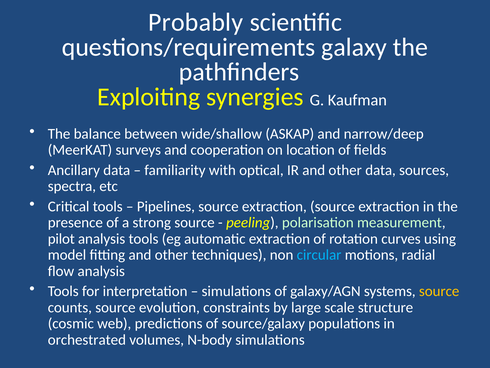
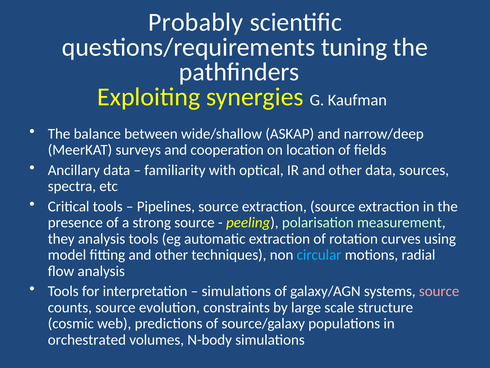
galaxy: galaxy -> tuning
pilot: pilot -> they
source at (439, 291) colour: yellow -> pink
